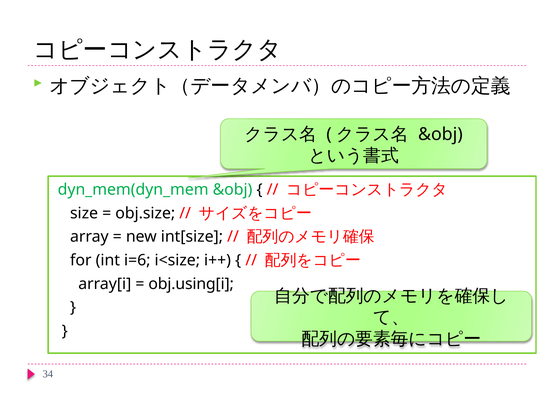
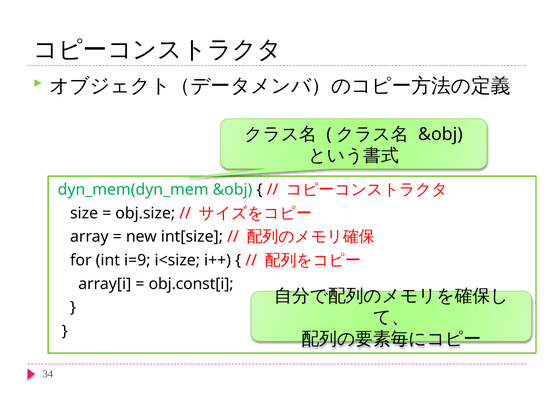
i=6: i=6 -> i=9
obj.using[i: obj.using[i -> obj.const[i
